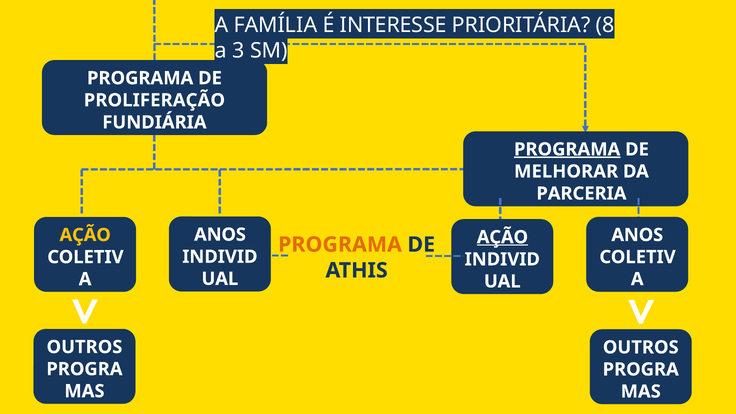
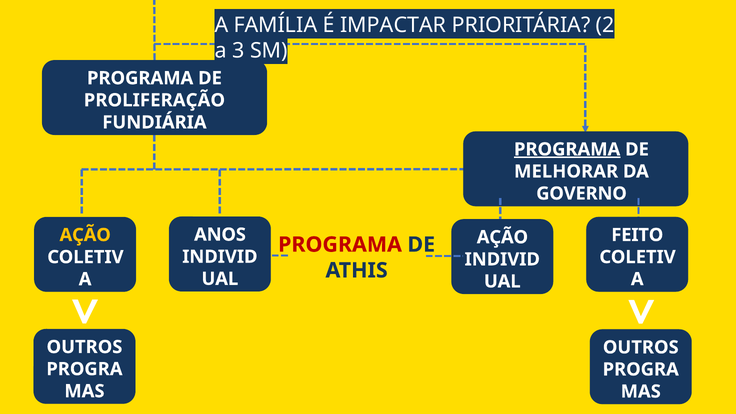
INTERESSE: INTERESSE -> IMPACTAR
8: 8 -> 2
PARCERIA: PARCERIA -> GOVERNO
ANOS at (637, 235): ANOS -> FEITO
AÇÃO at (502, 237) underline: present -> none
PROGRAMA at (340, 245) colour: orange -> red
